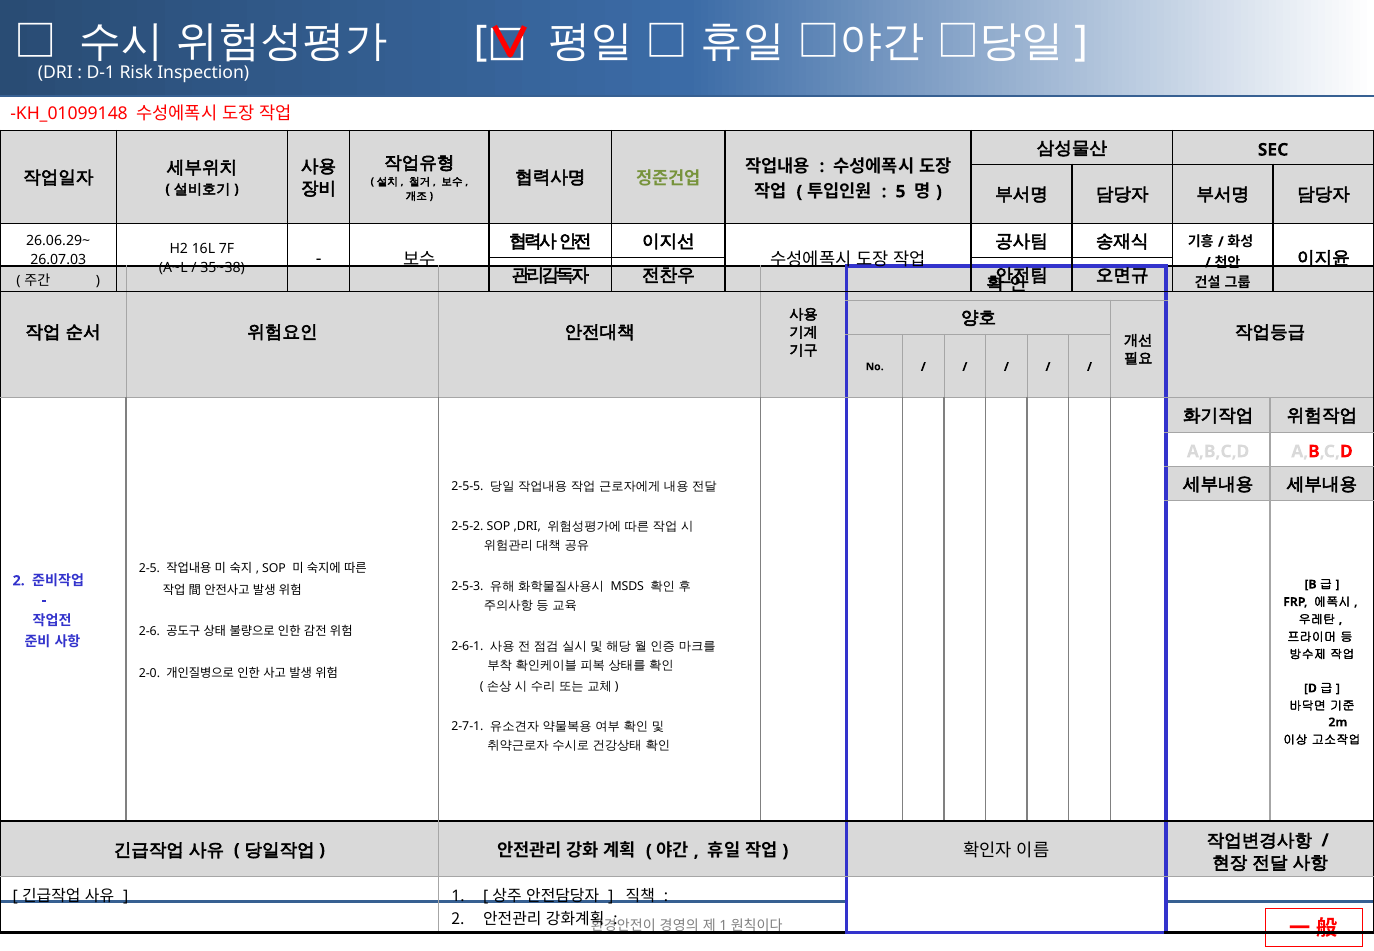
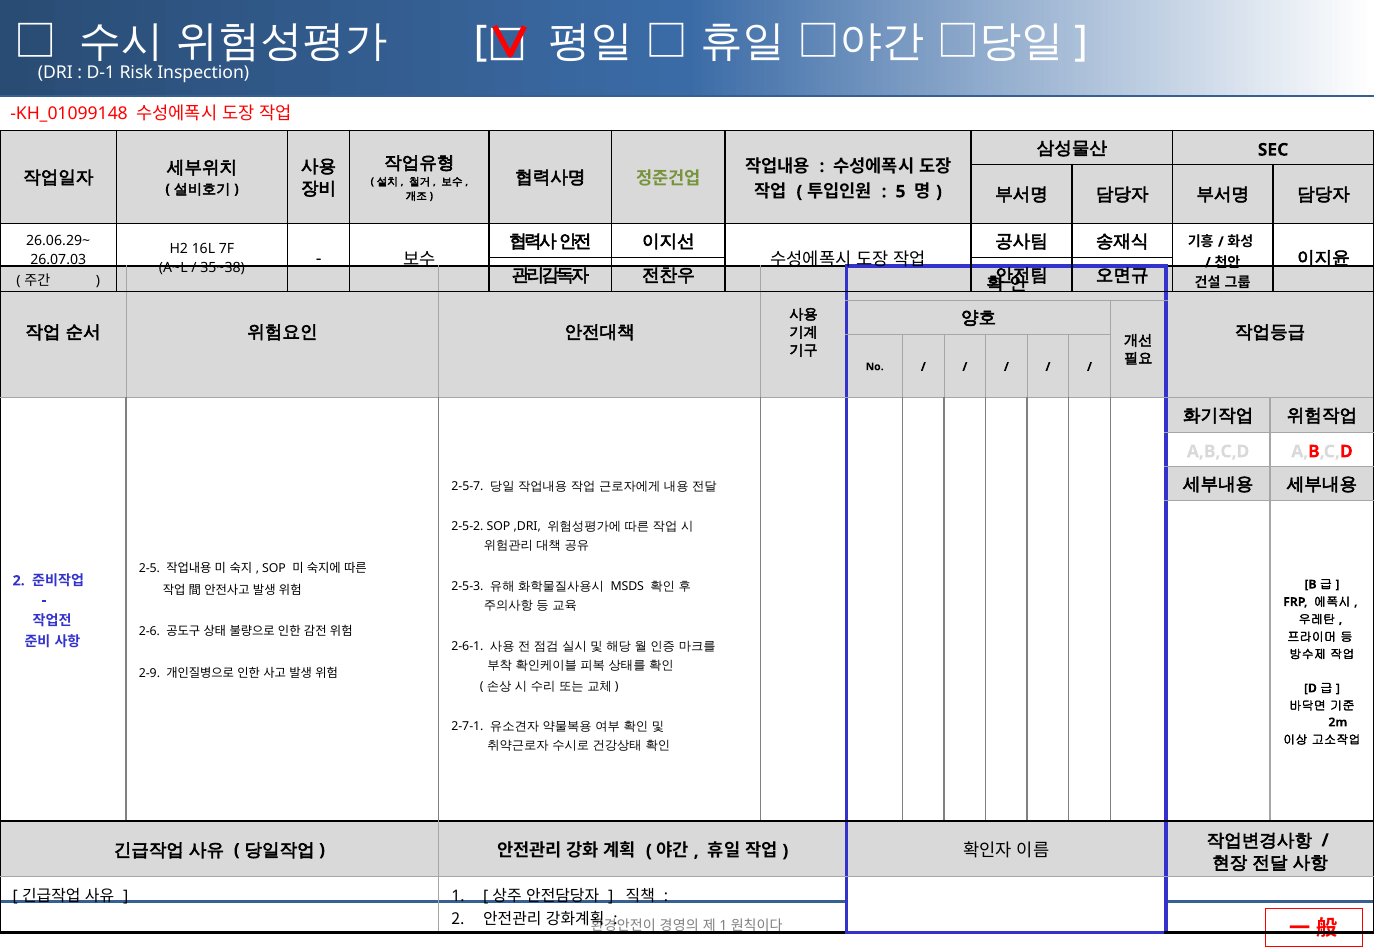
2-5-5: 2-5-5 -> 2-5-7
2-0: 2-0 -> 2-9
